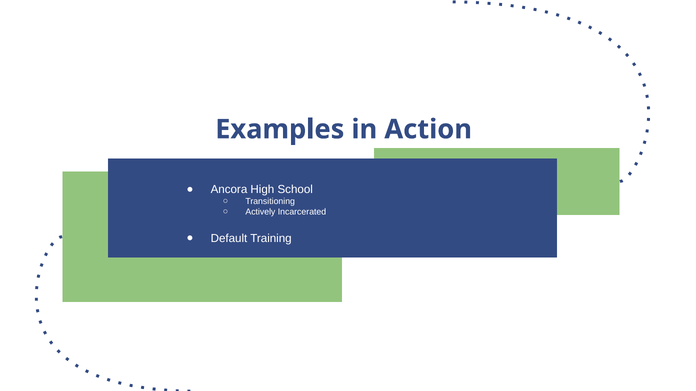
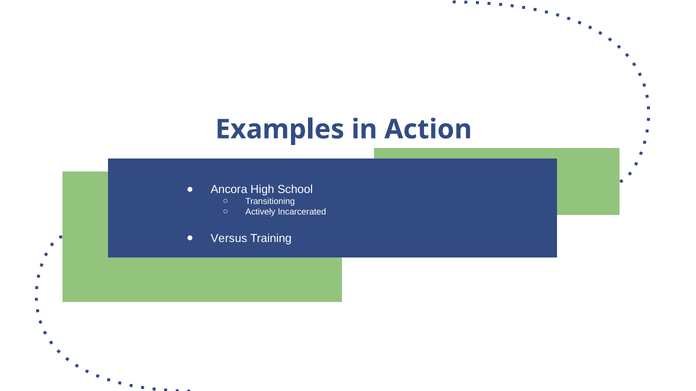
Default: Default -> Versus
